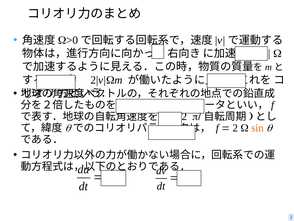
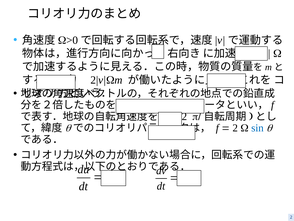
sin colour: orange -> blue
